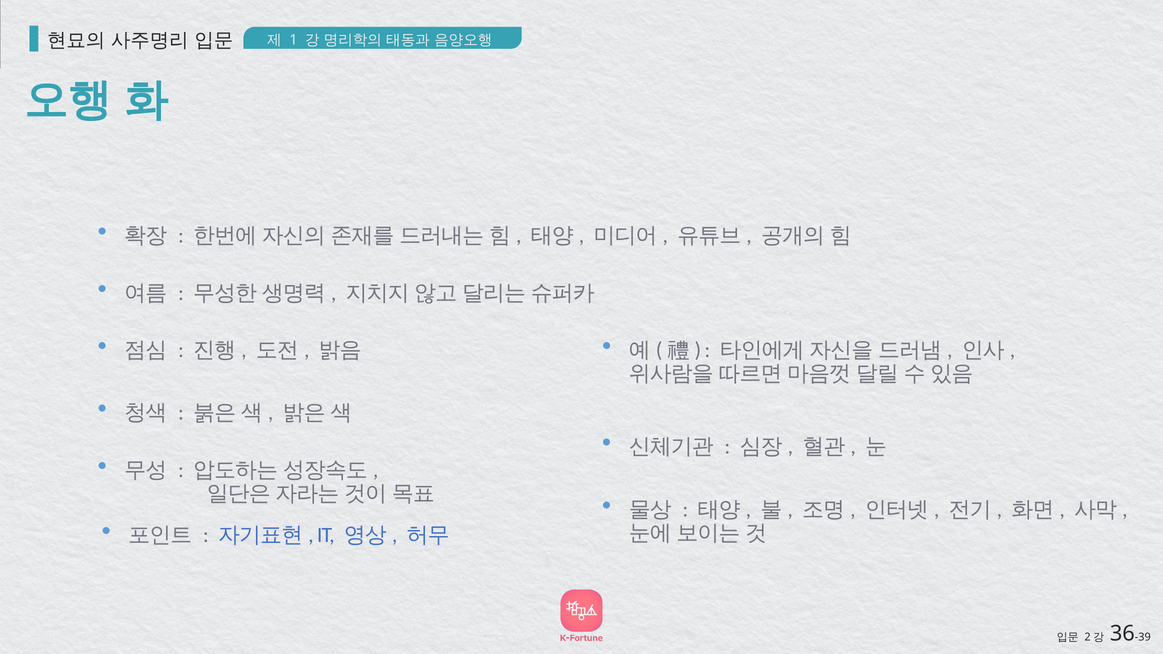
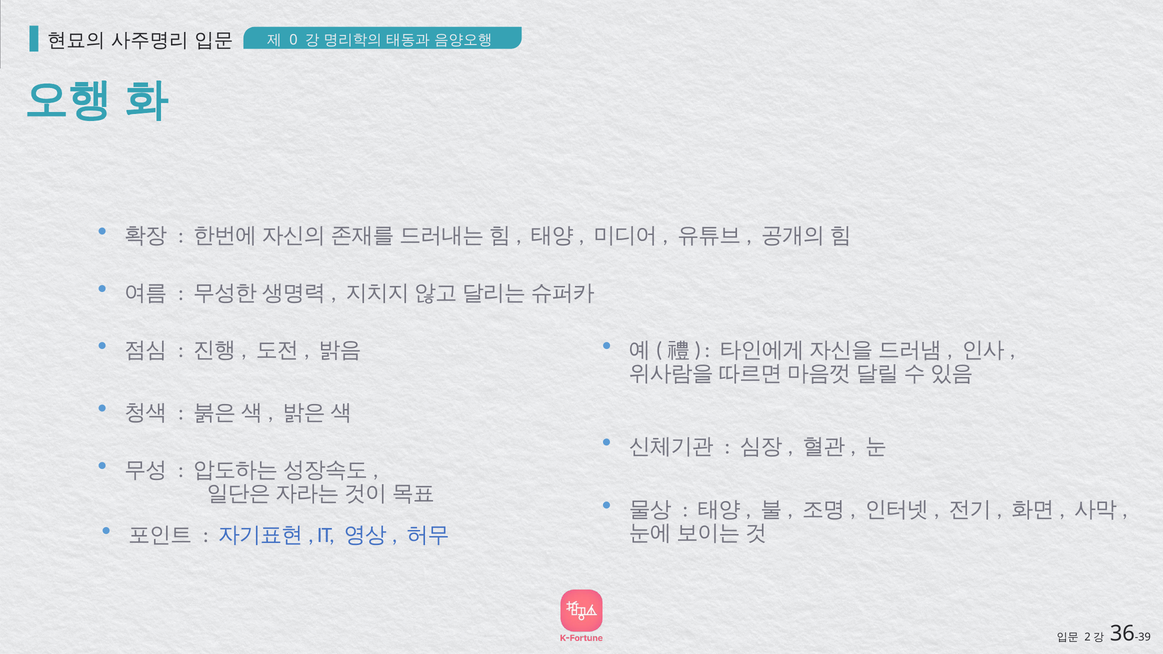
1: 1 -> 0
